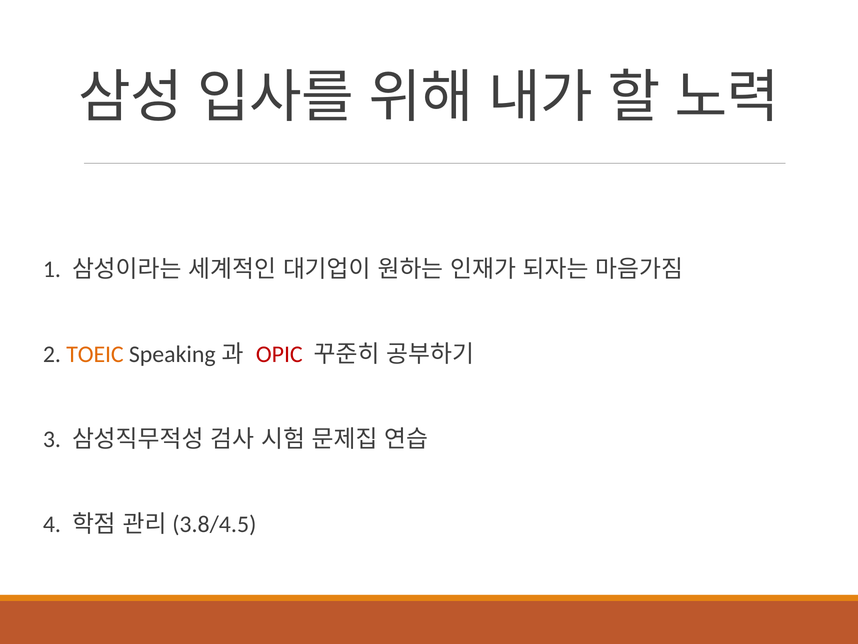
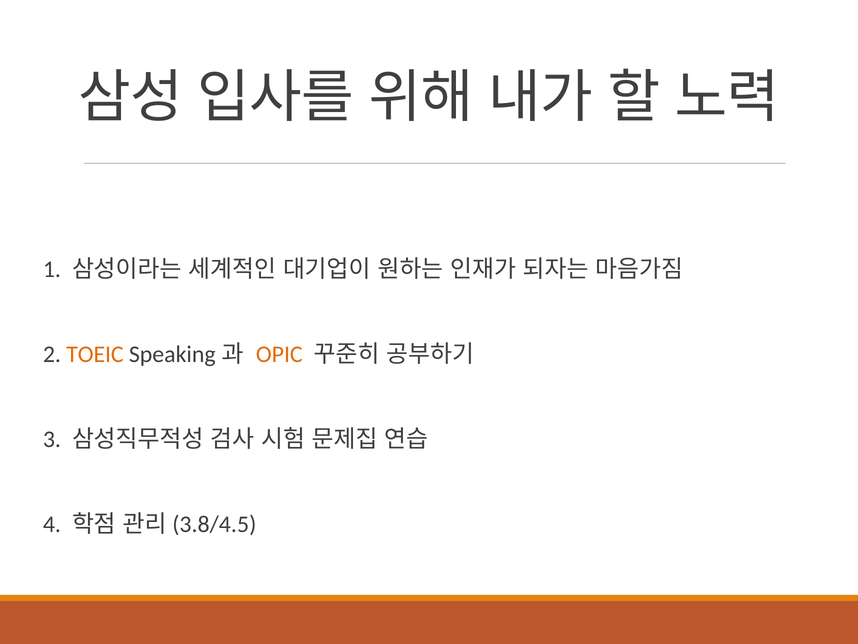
OPIC colour: red -> orange
